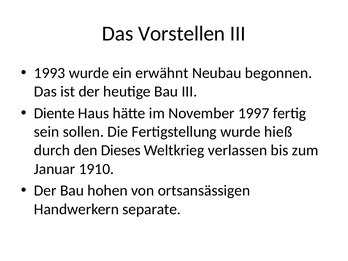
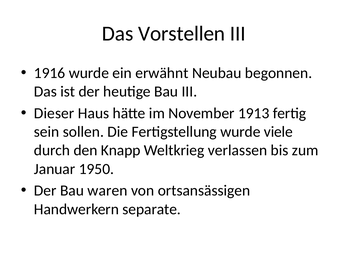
1993: 1993 -> 1916
Diente: Diente -> Dieser
1997: 1997 -> 1913
hieß: hieß -> viele
Dieses: Dieses -> Knapp
1910: 1910 -> 1950
hohen: hohen -> waren
